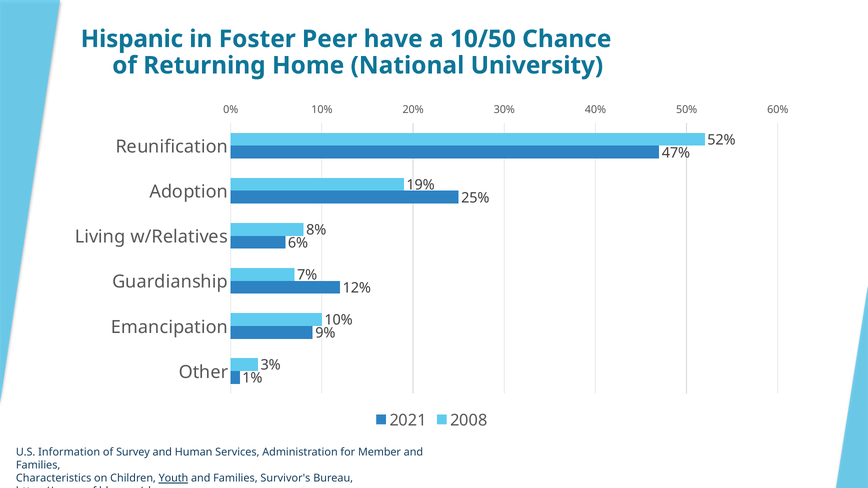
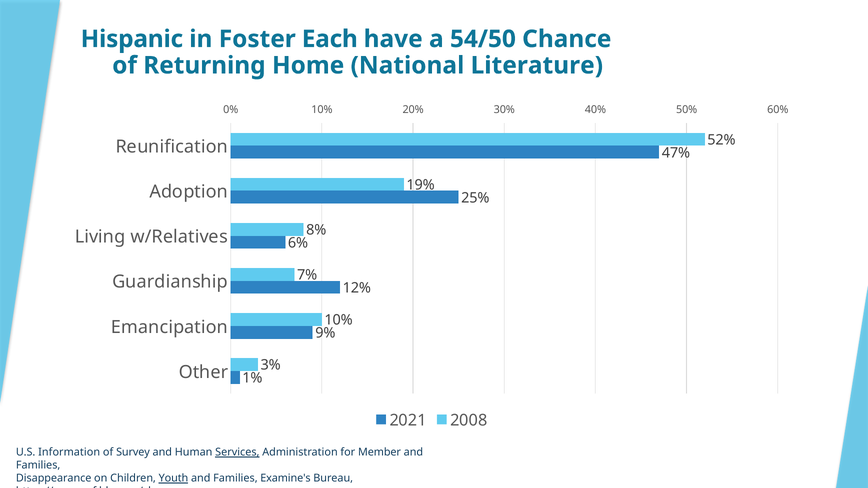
Peer: Peer -> Each
10/50: 10/50 -> 54/50
University: University -> Literature
Services underline: none -> present
Characteristics: Characteristics -> Disappearance
Survivor's: Survivor's -> Examine's
